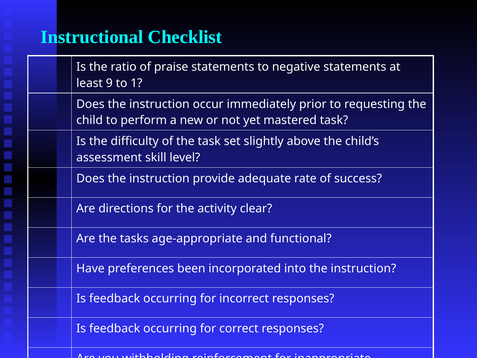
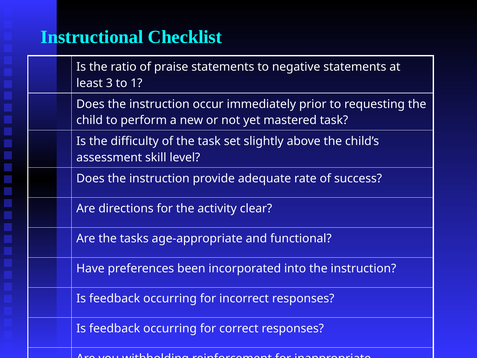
9: 9 -> 3
